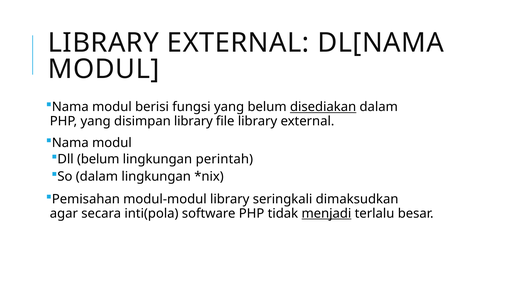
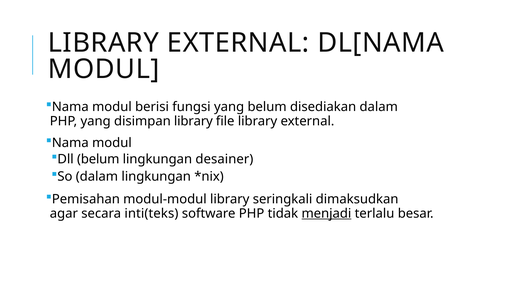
disediakan underline: present -> none
perintah: perintah -> desainer
inti(pola: inti(pola -> inti(teks
